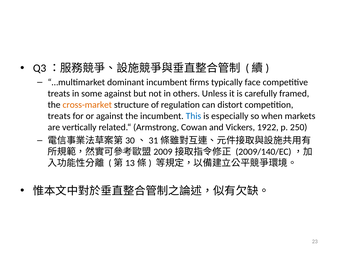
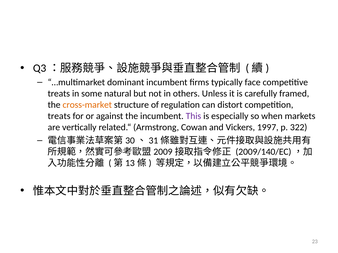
some against: against -> natural
This colour: blue -> purple
1922: 1922 -> 1997
250: 250 -> 322
